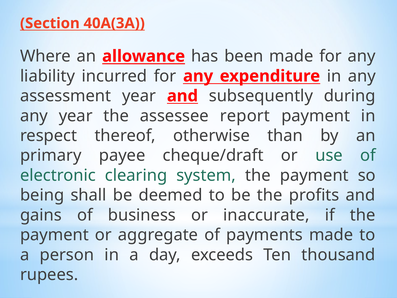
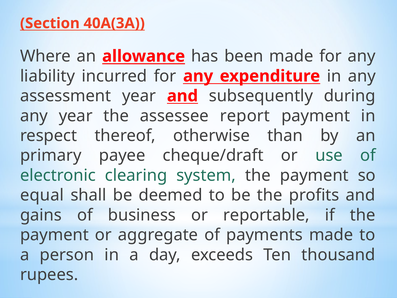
being: being -> equal
inaccurate: inaccurate -> reportable
